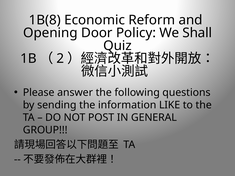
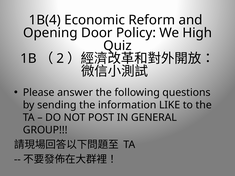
1B(8: 1B(8 -> 1B(4
Shall: Shall -> High
